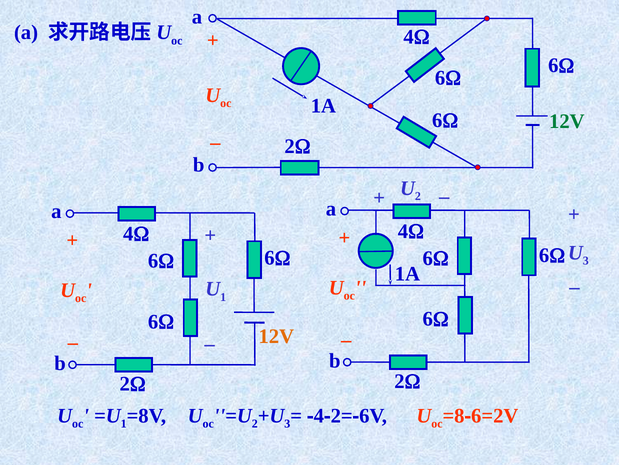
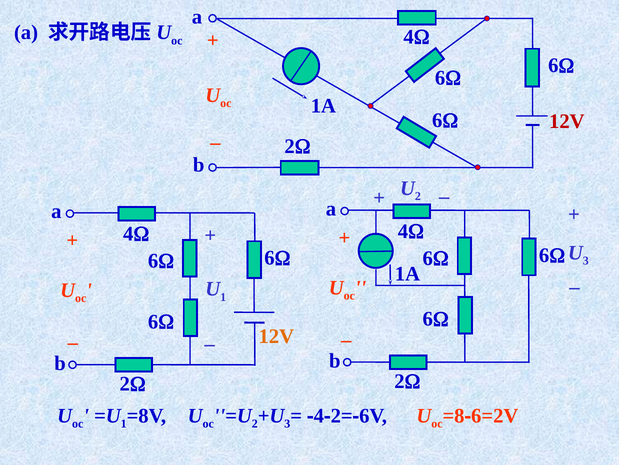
12V at (567, 121) colour: green -> red
